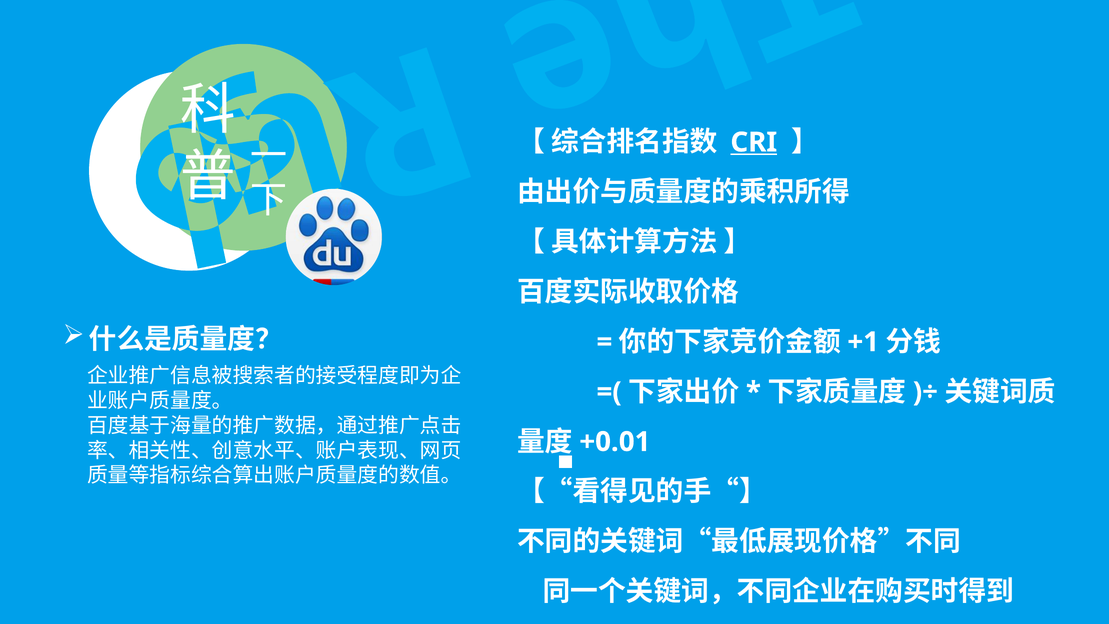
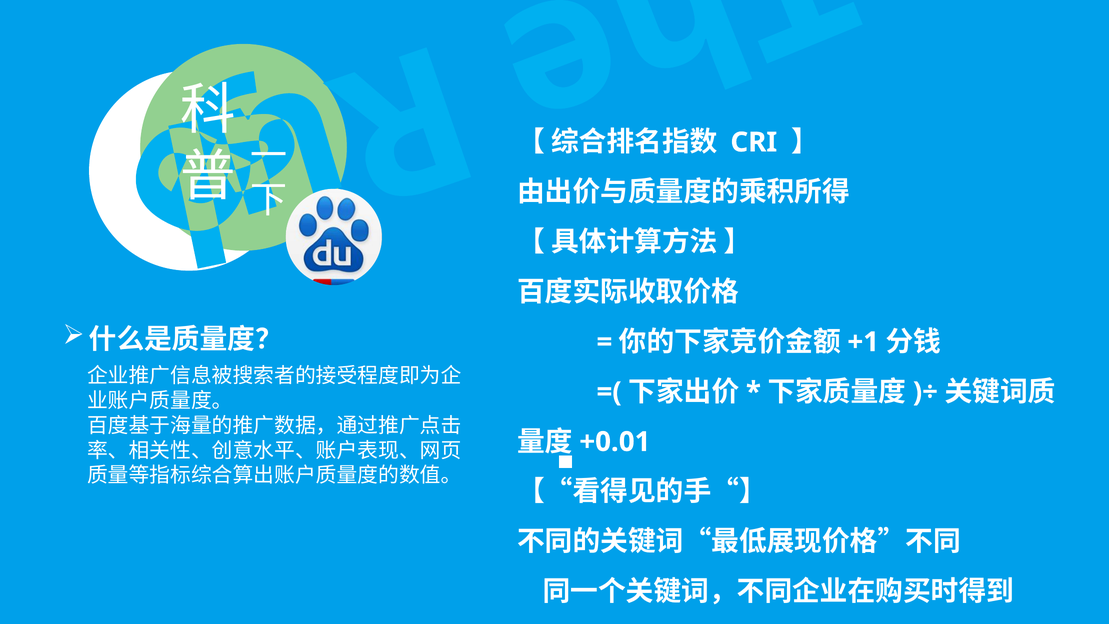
CRI underline: present -> none
